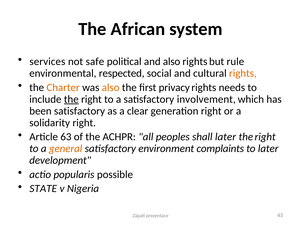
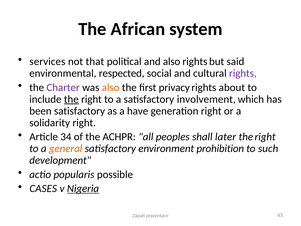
safe: safe -> that
rule: rule -> said
rights at (243, 73) colour: orange -> purple
Charter colour: orange -> purple
needs: needs -> about
clear: clear -> have
63: 63 -> 34
complaints: complaints -> prohibition
to later: later -> such
STATE: STATE -> CASES
Nigeria underline: none -> present
